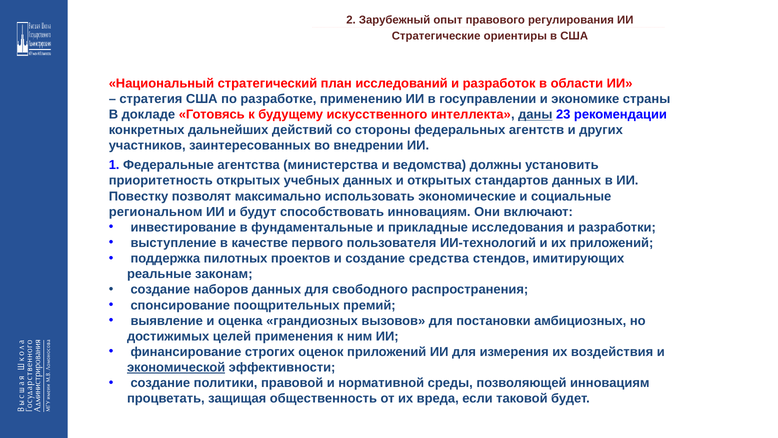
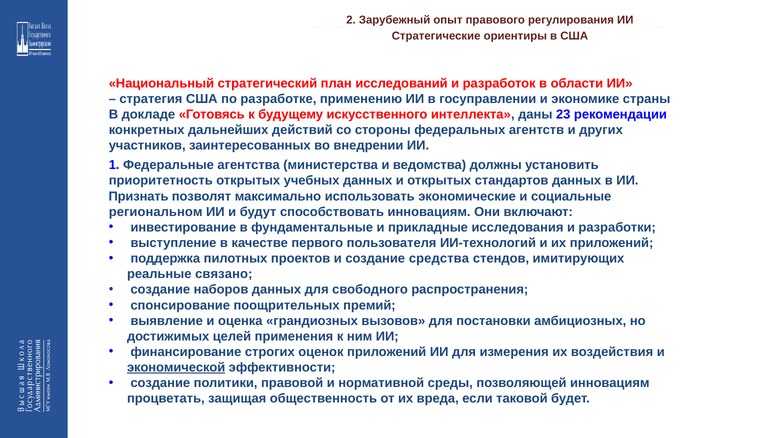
даны underline: present -> none
Повестку: Повестку -> Признать
законам: законам -> связано
